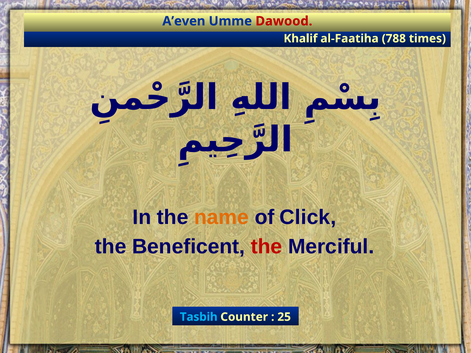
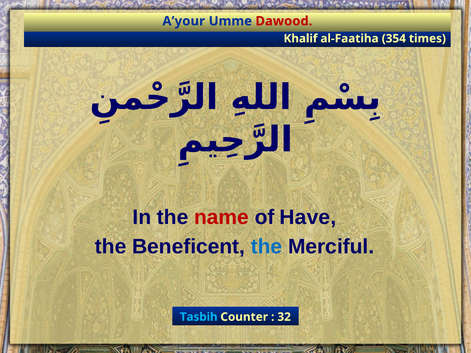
A’even: A’even -> A’your
788: 788 -> 354
name colour: orange -> red
Click: Click -> Have
the at (267, 247) colour: red -> blue
25: 25 -> 32
